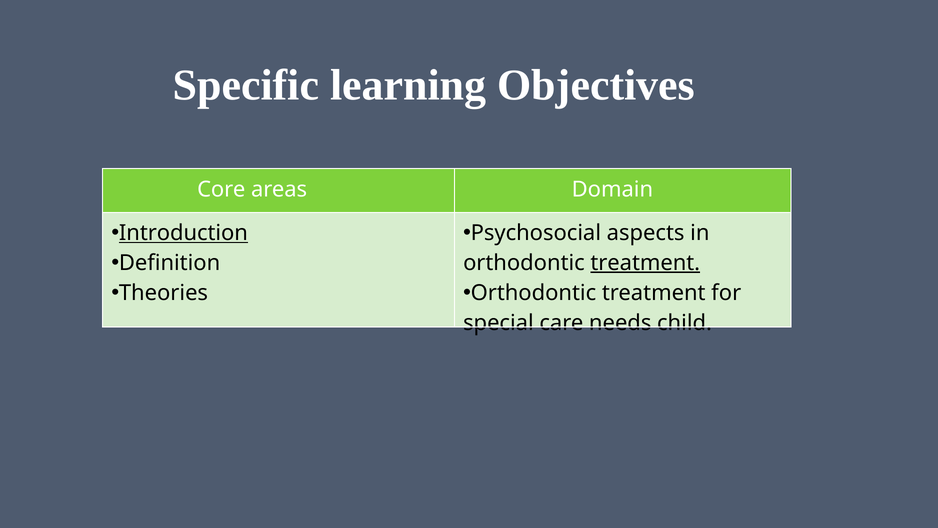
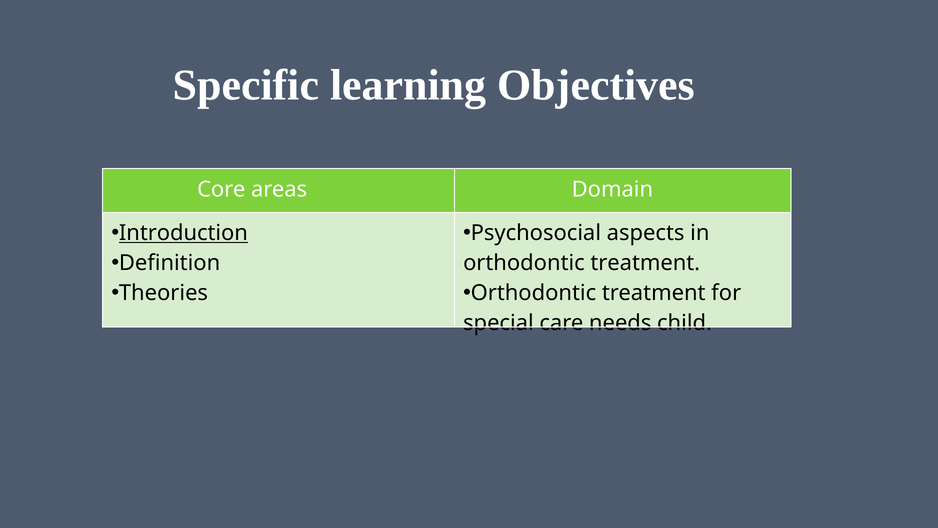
treatment at (645, 263) underline: present -> none
